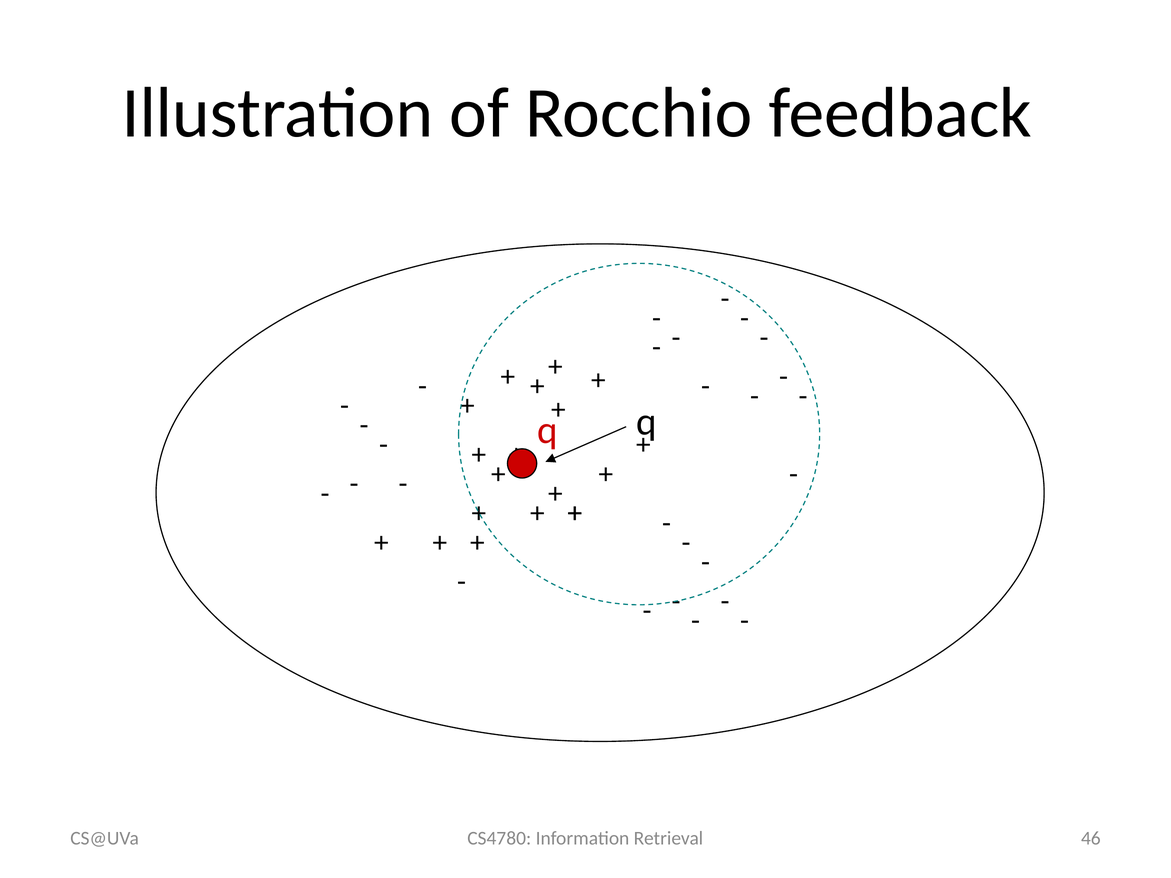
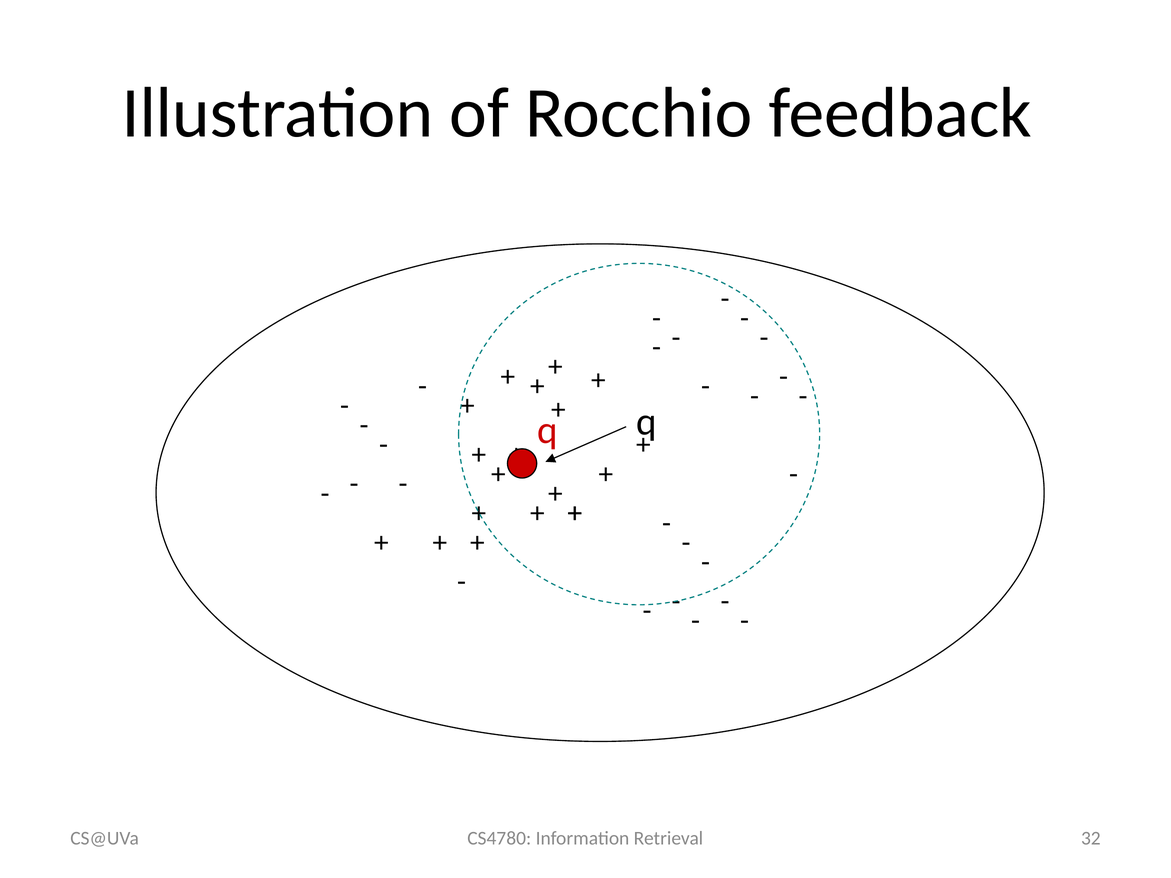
46: 46 -> 32
